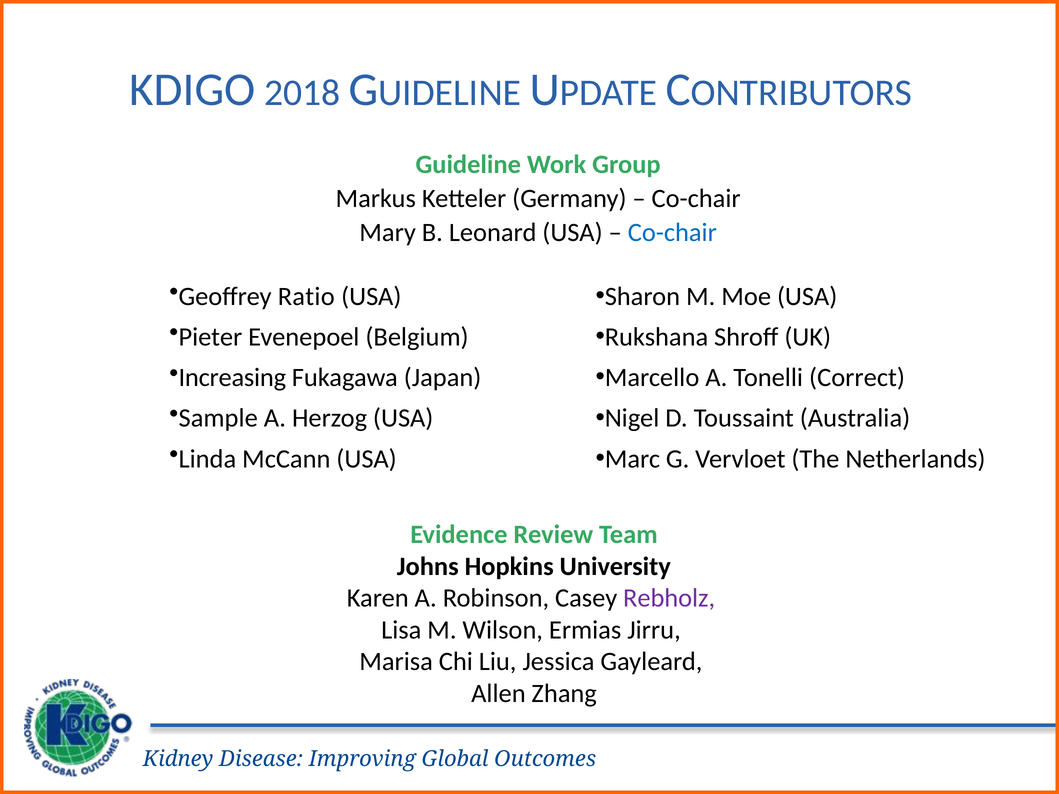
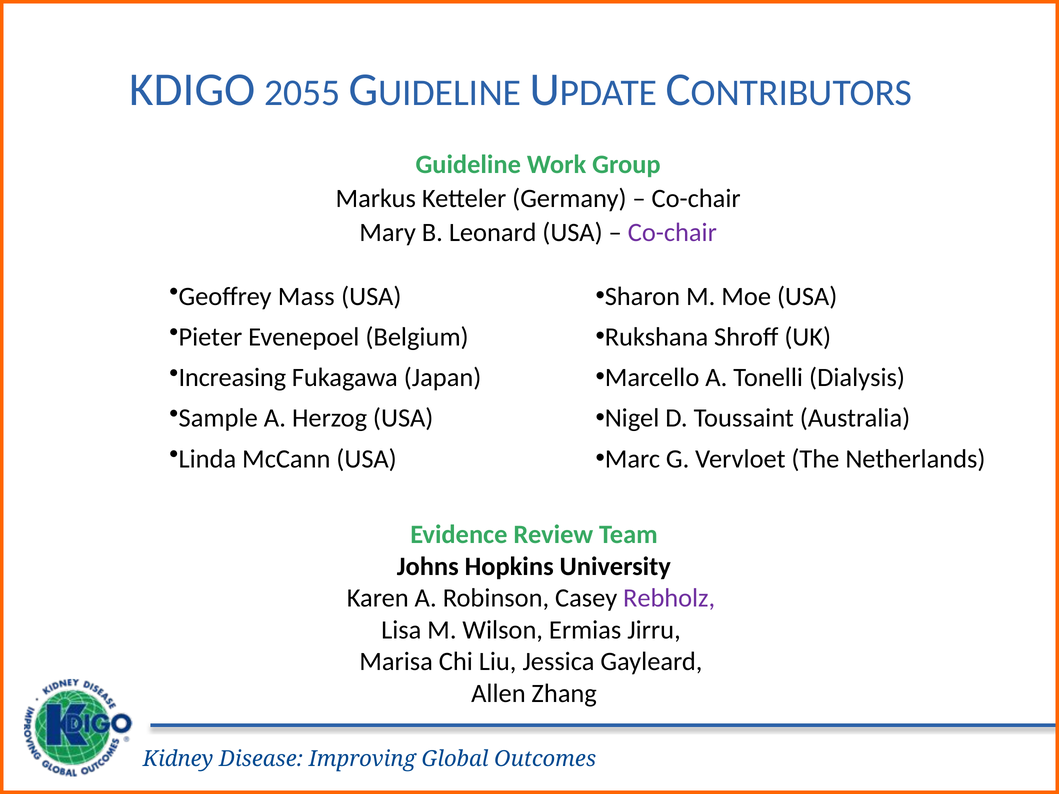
2018: 2018 -> 2055
Co-chair at (672, 232) colour: blue -> purple
Ratio: Ratio -> Mass
Correct: Correct -> Dialysis
